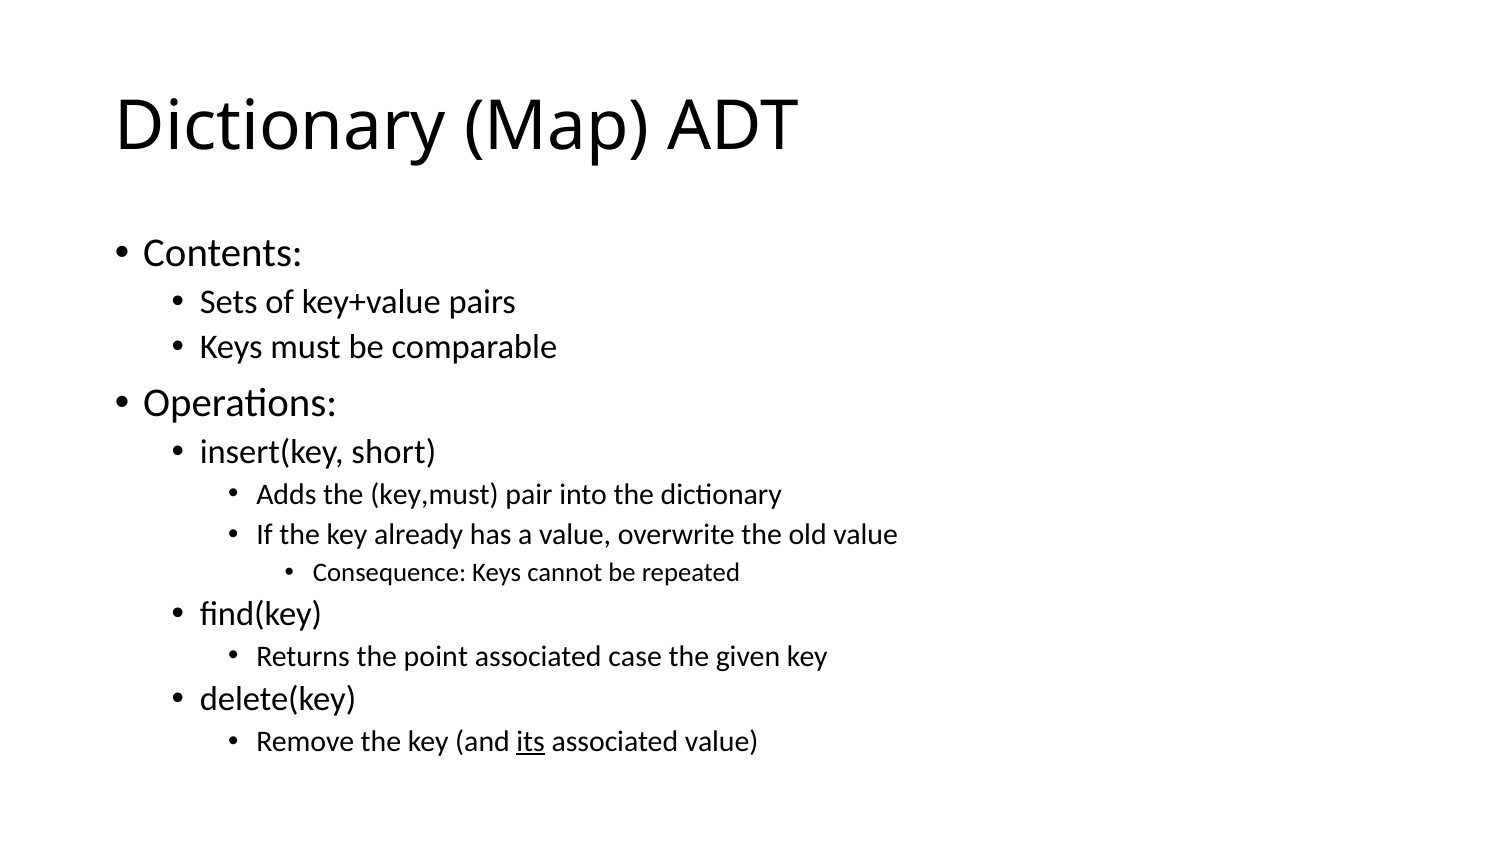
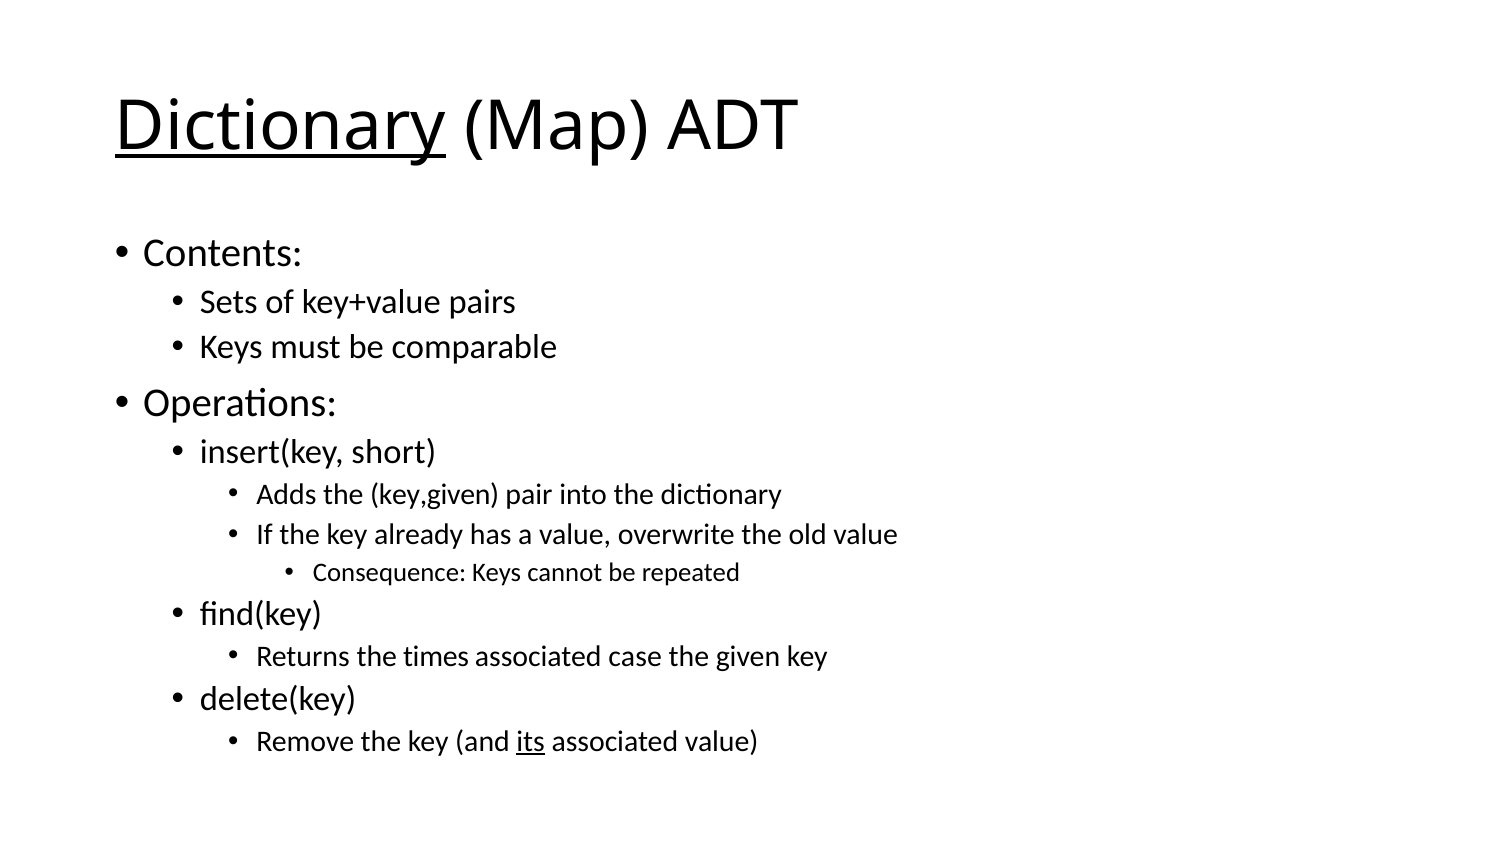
Dictionary at (281, 127) underline: none -> present
key,must: key,must -> key,given
point: point -> times
